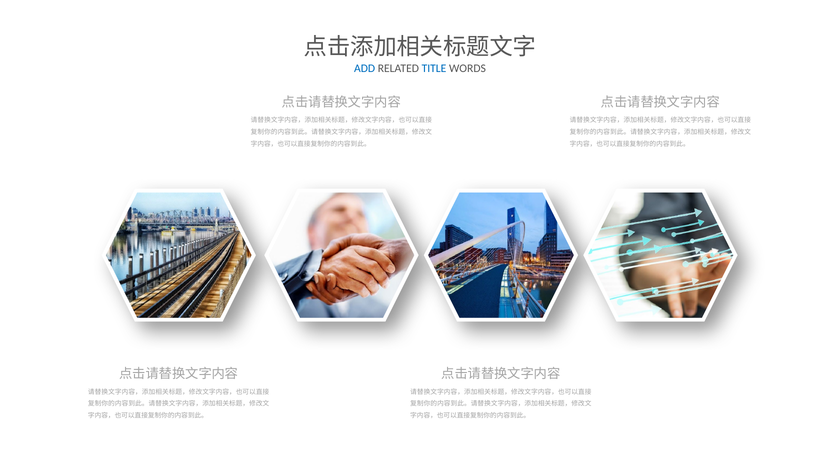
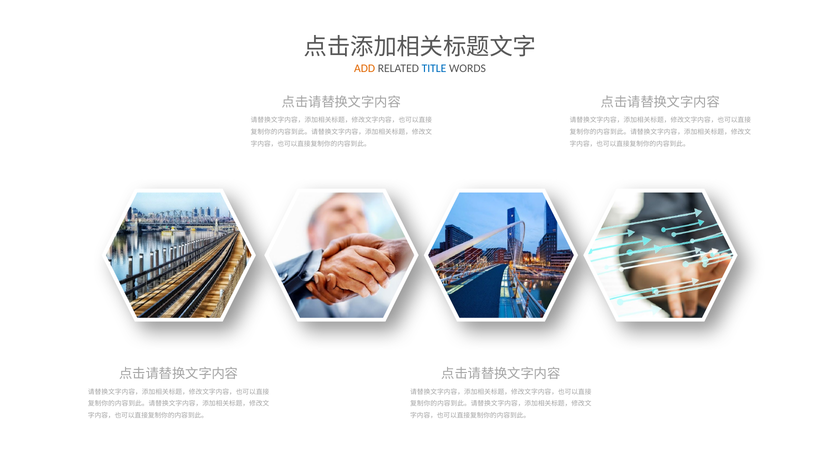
ADD colour: blue -> orange
